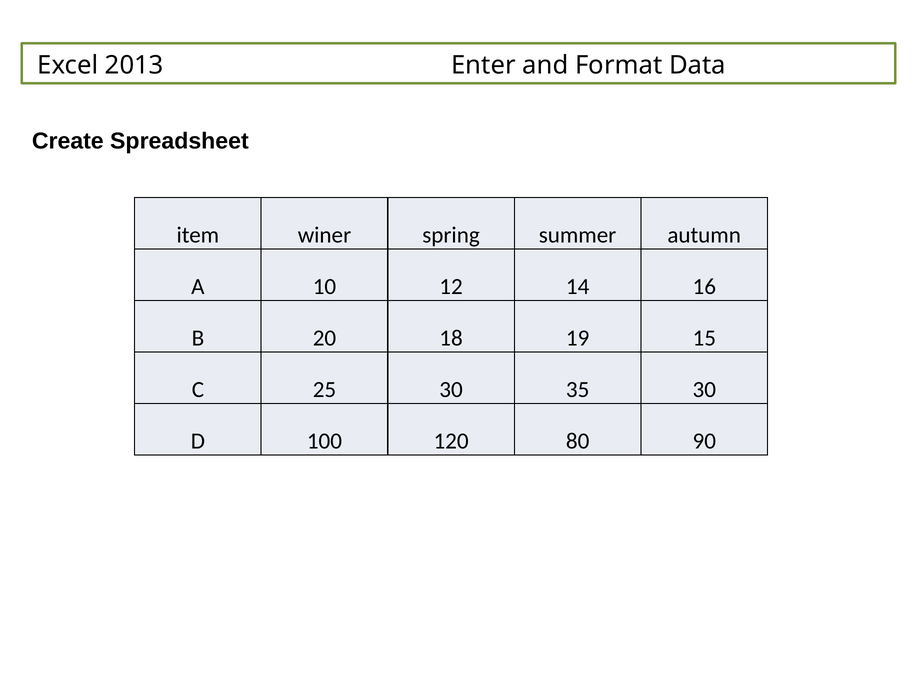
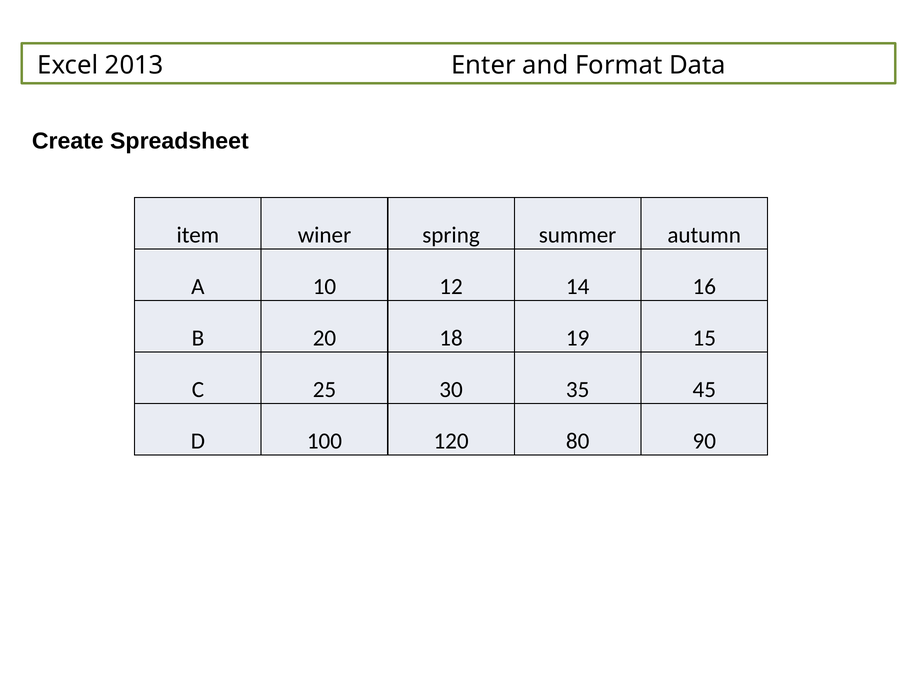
35 30: 30 -> 45
